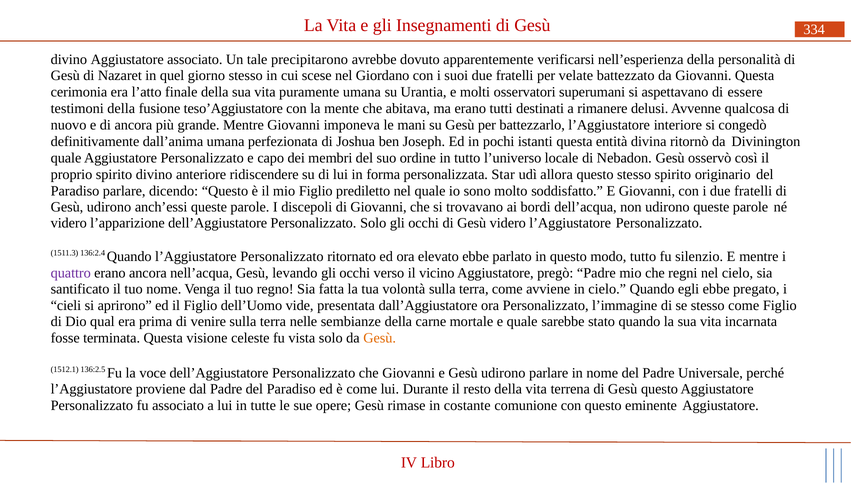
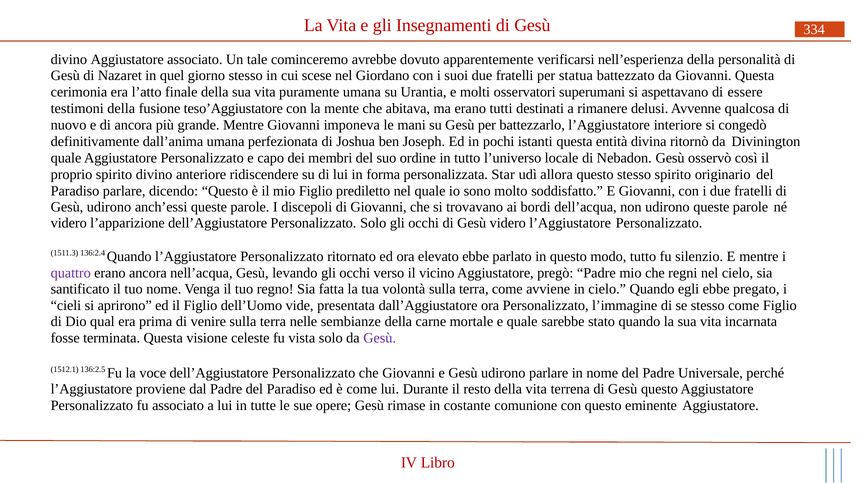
precipitarono: precipitarono -> cominceremo
velate: velate -> statua
Gesù at (380, 338) colour: orange -> purple
